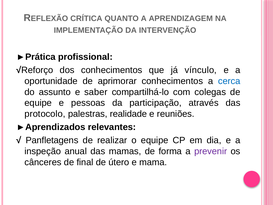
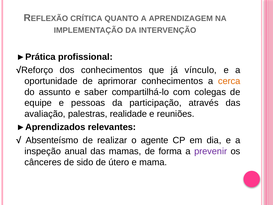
cerca colour: blue -> orange
protocolo: protocolo -> avaliação
Panfletagens: Panfletagens -> Absenteísmo
o equipe: equipe -> agente
final: final -> sido
